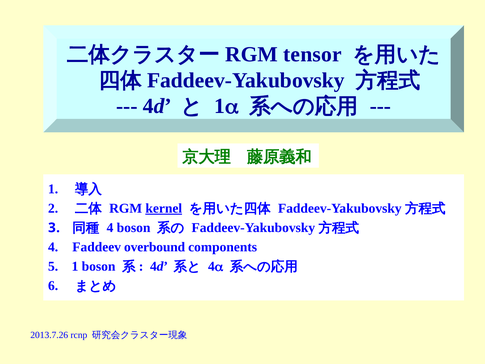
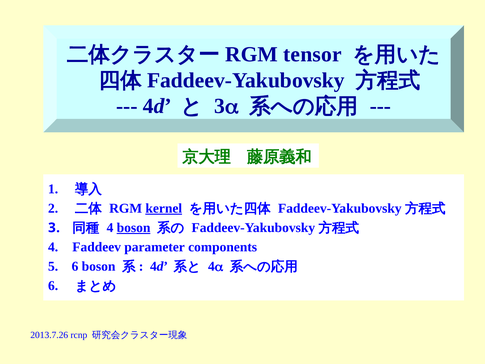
1 at (220, 106): 1 -> 3
boson at (134, 228) underline: none -> present
overbound: overbound -> parameter
5 1: 1 -> 6
